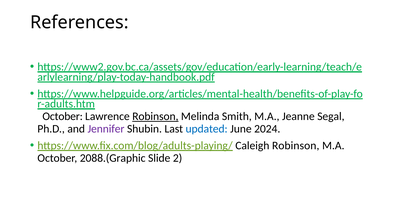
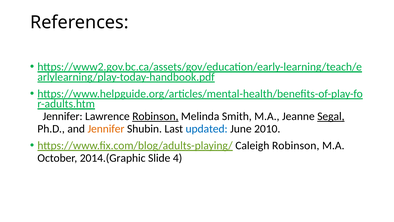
October at (63, 116): October -> Jennifer
Segal underline: none -> present
Jennifer at (106, 129) colour: purple -> orange
2024: 2024 -> 2010
2088.(Graphic: 2088.(Graphic -> 2014.(Graphic
2: 2 -> 4
